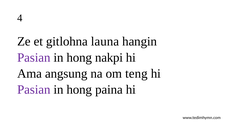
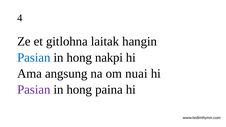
launa: launa -> laitak
Pasian at (34, 58) colour: purple -> blue
teng: teng -> nuai
